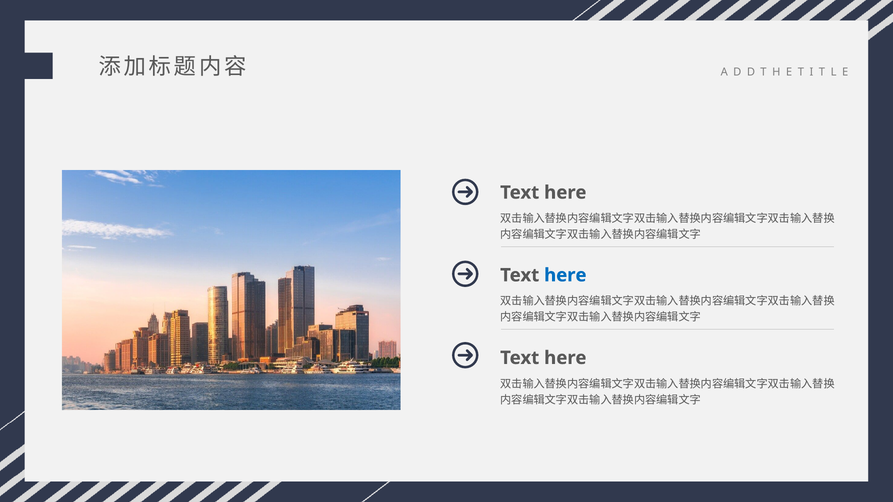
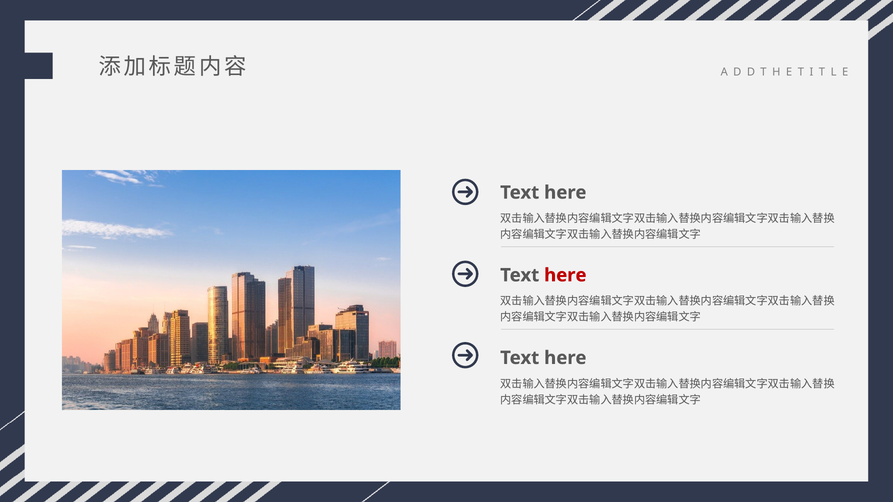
here at (565, 275) colour: blue -> red
